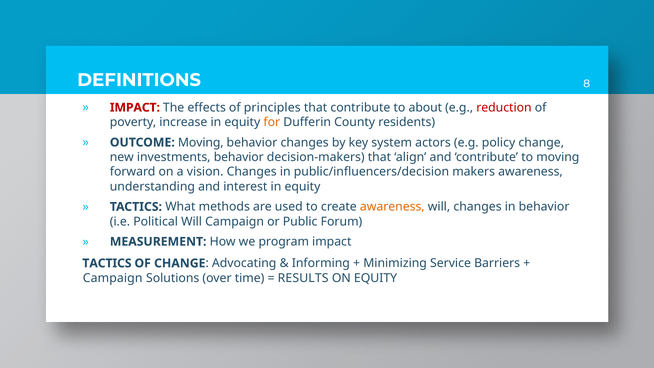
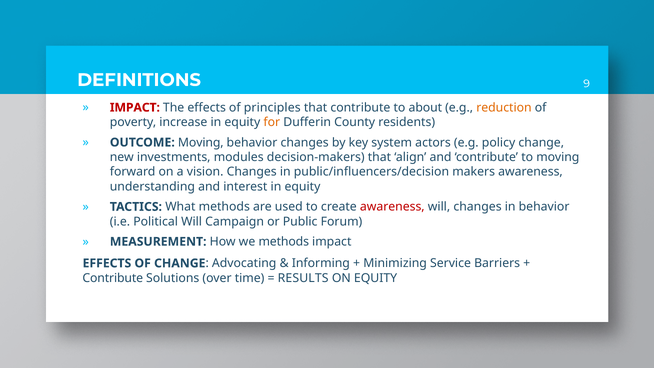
8: 8 -> 9
reduction colour: red -> orange
investments behavior: behavior -> modules
awareness at (392, 207) colour: orange -> red
we program: program -> methods
TACTICS at (107, 263): TACTICS -> EFFECTS
Campaign at (113, 278): Campaign -> Contribute
